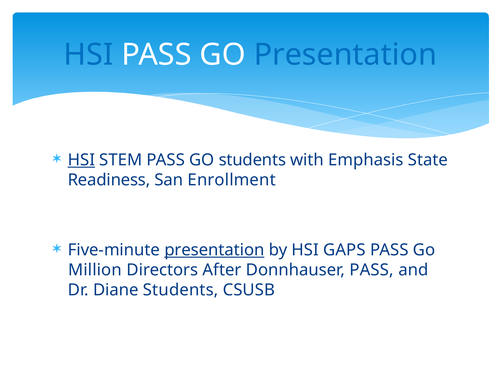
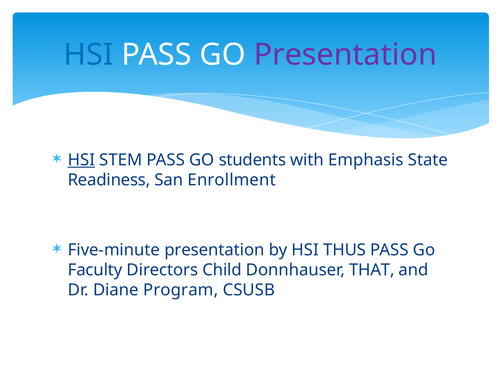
Presentation at (345, 55) colour: blue -> purple
presentation at (214, 250) underline: present -> none
GAPS: GAPS -> THUS
Million: Million -> Faculty
After: After -> Child
Donnhauser PASS: PASS -> THAT
Diane Students: Students -> Program
